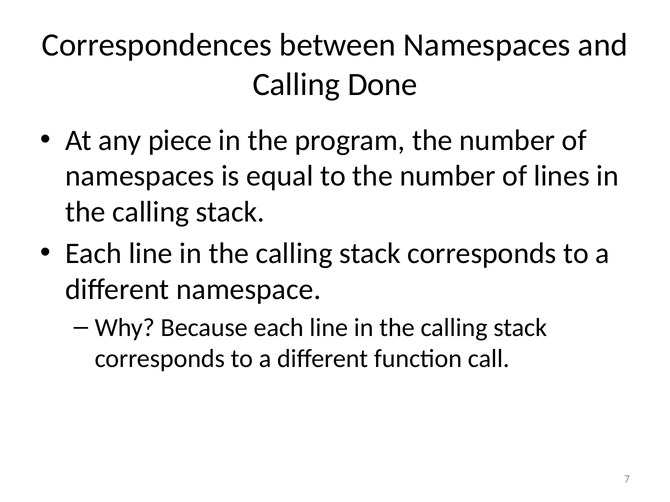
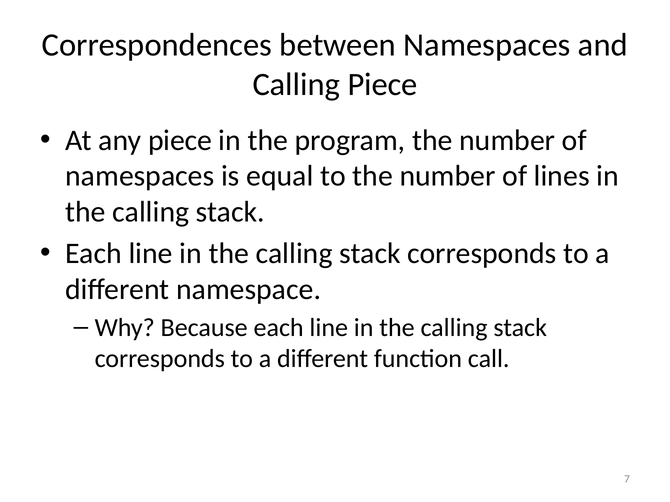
Calling Done: Done -> Piece
